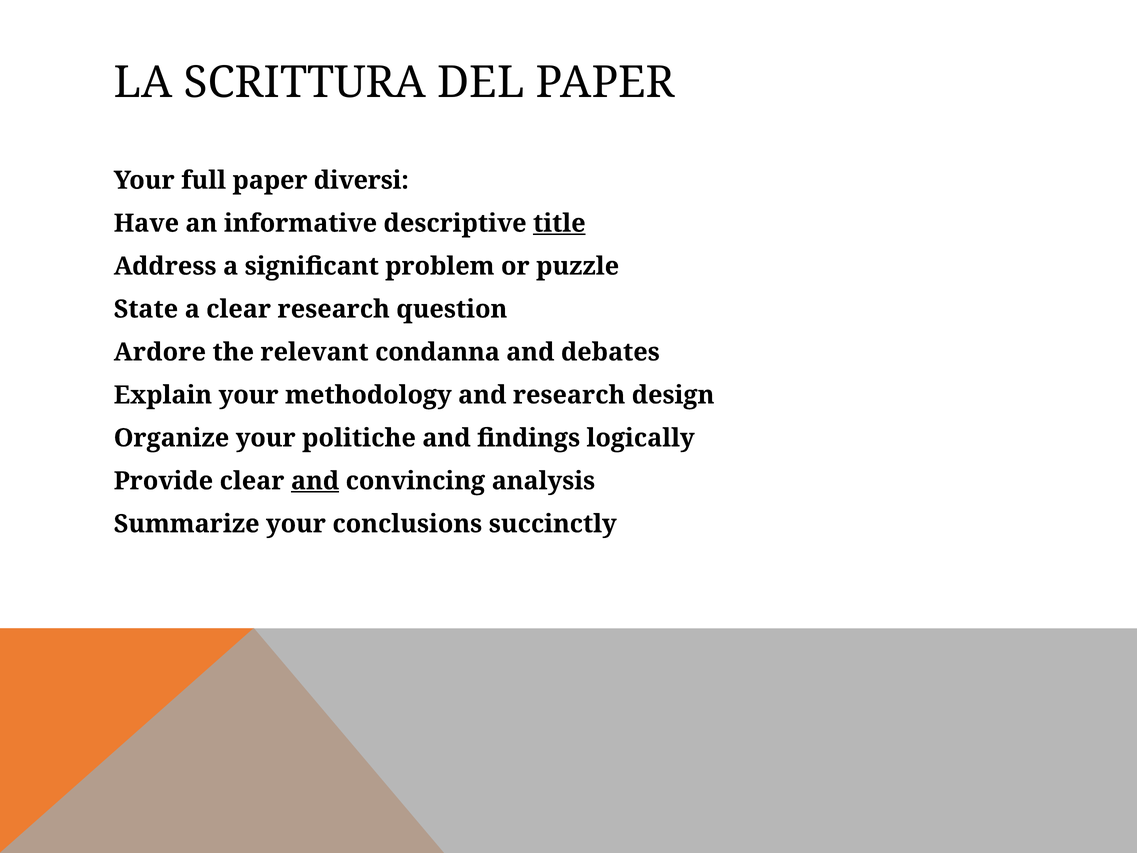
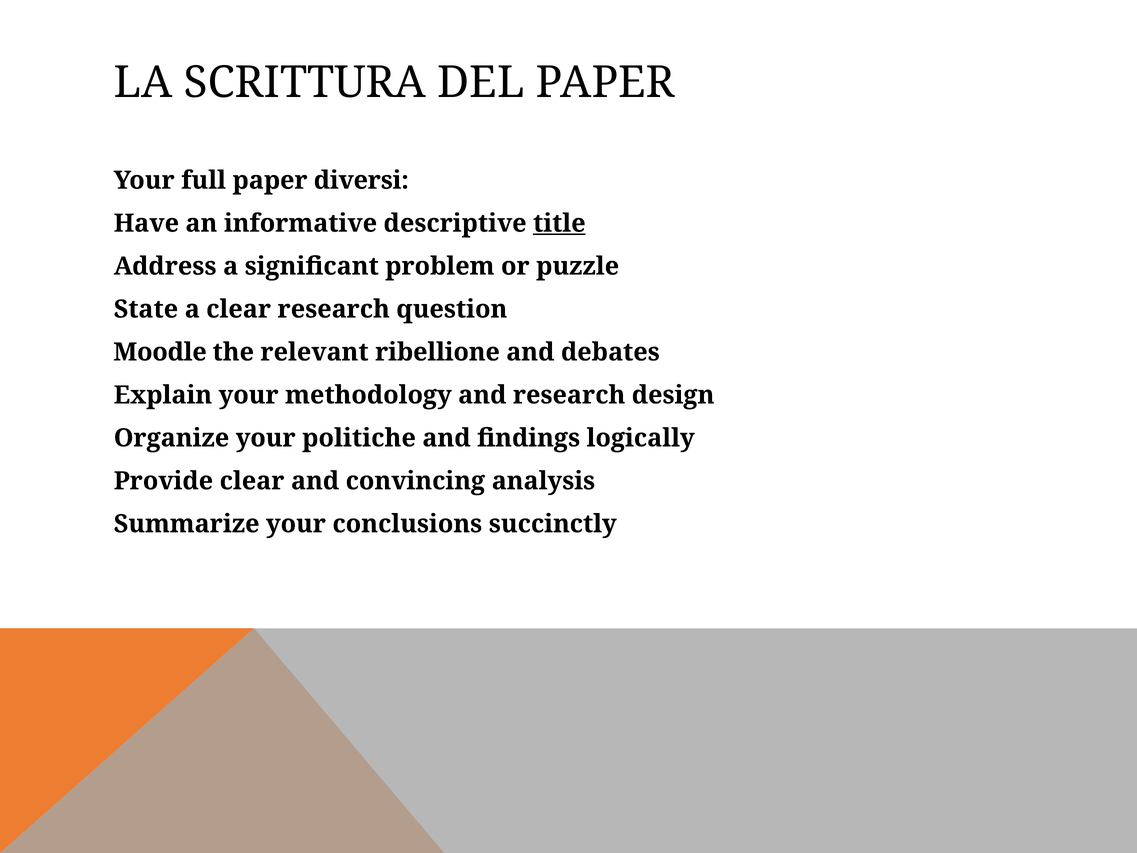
Ardore: Ardore -> Moodle
condanna: condanna -> ribellione
and at (315, 481) underline: present -> none
